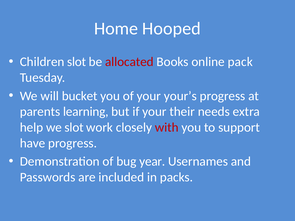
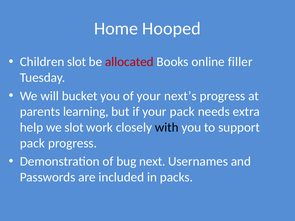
pack: pack -> filler
your’s: your’s -> next’s
your their: their -> pack
with colour: red -> black
have at (33, 143): have -> pack
year: year -> next
